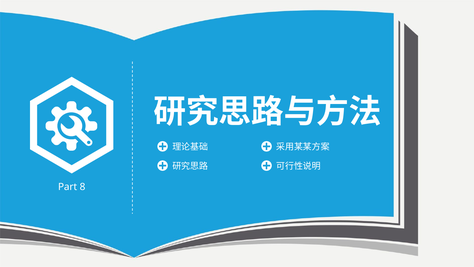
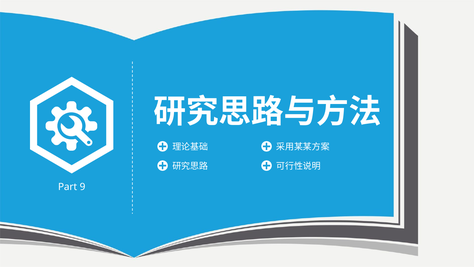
8: 8 -> 9
